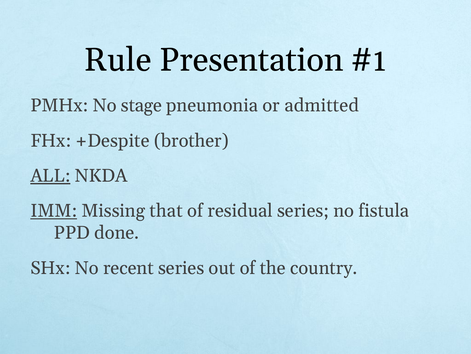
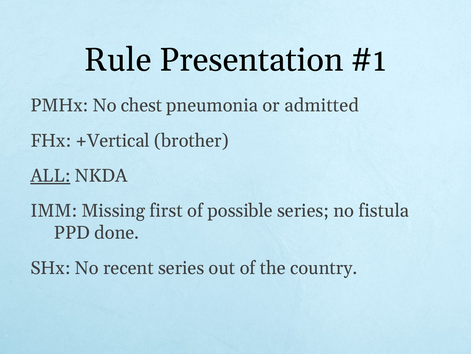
stage: stage -> chest
+Despite: +Despite -> +Vertical
IMM underline: present -> none
that: that -> first
residual: residual -> possible
